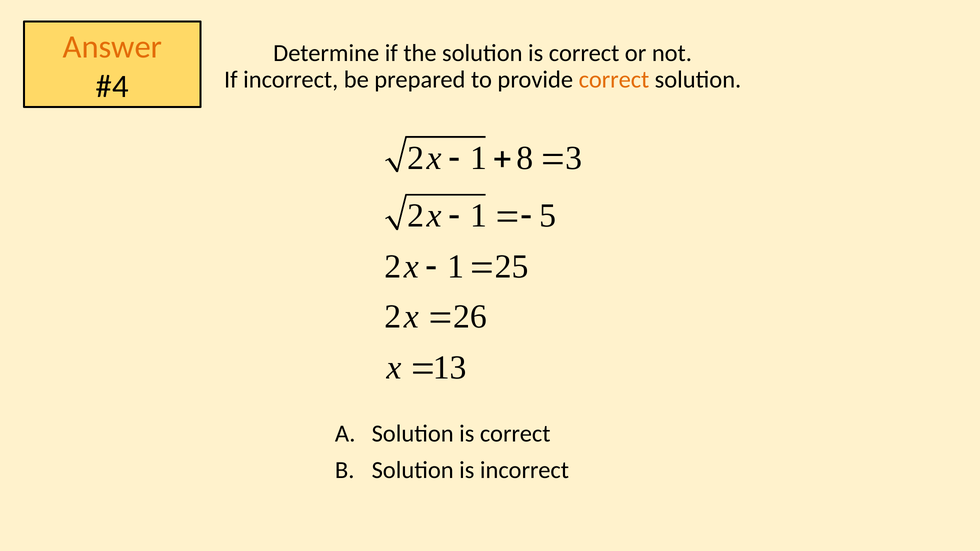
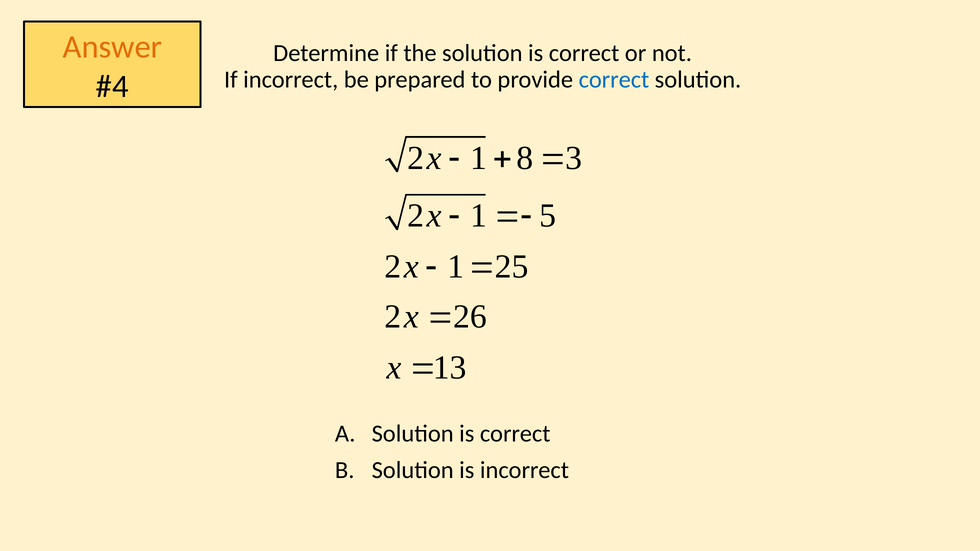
correct at (614, 80) colour: orange -> blue
